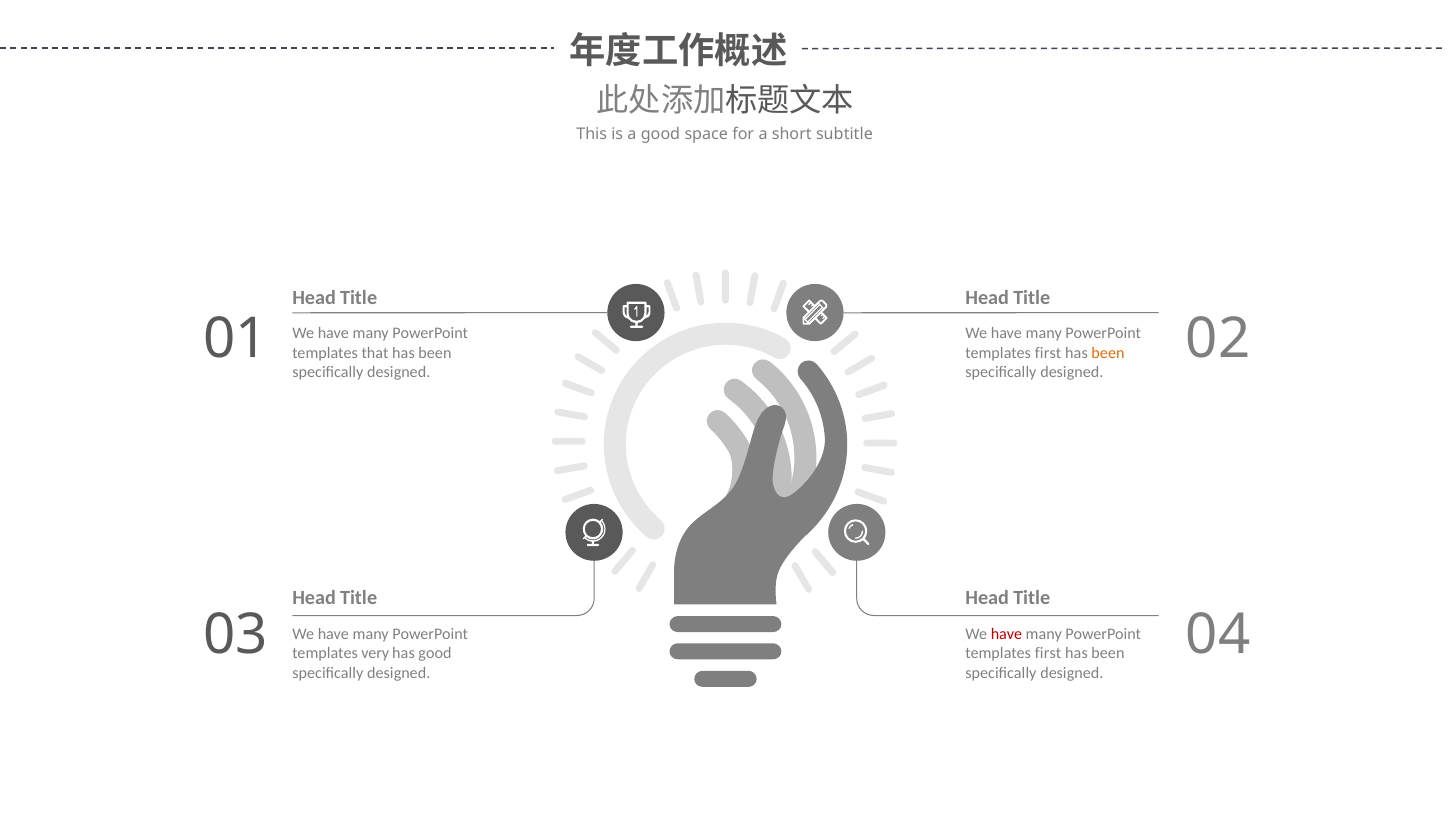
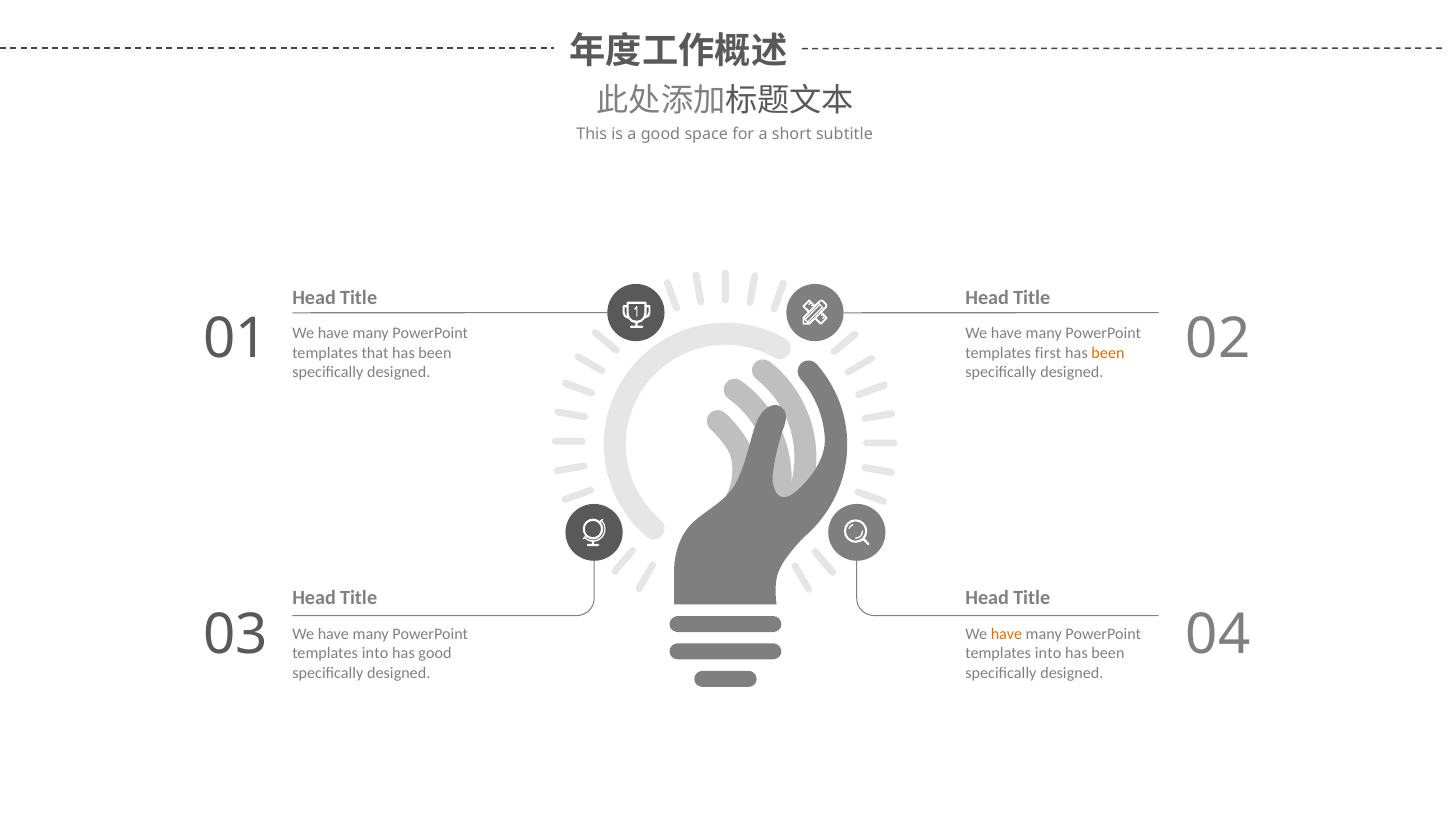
have at (1006, 634) colour: red -> orange
very at (375, 654): very -> into
first at (1048, 654): first -> into
